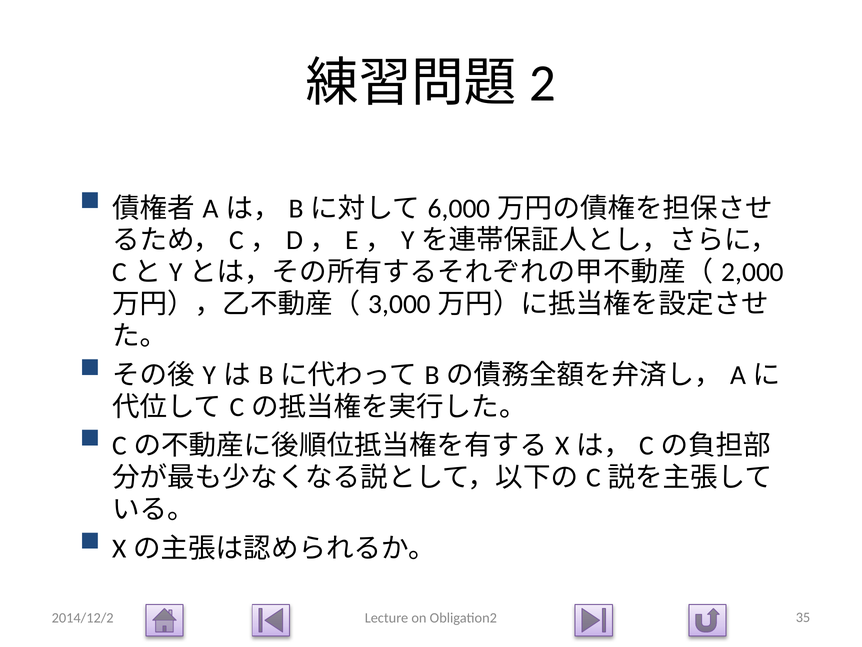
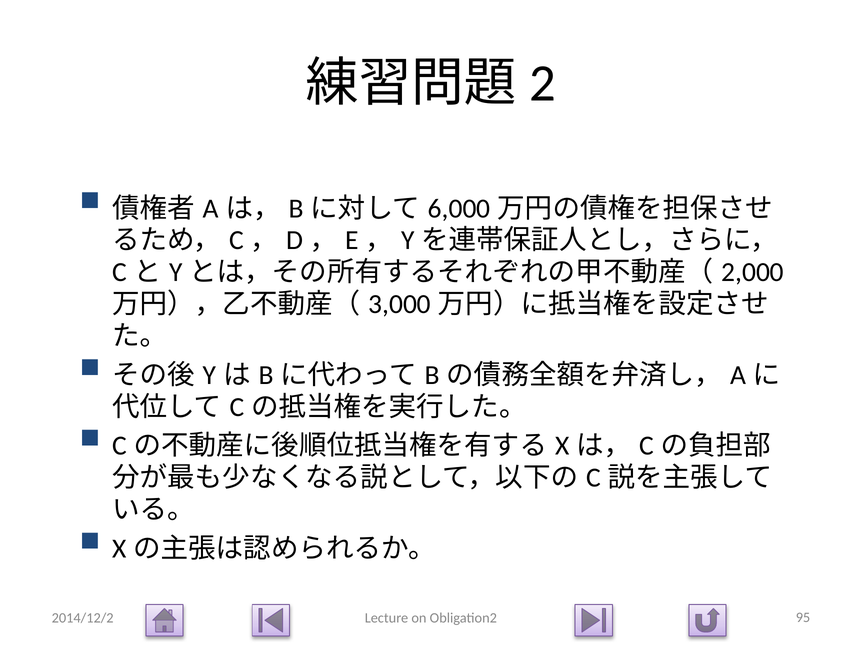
35: 35 -> 95
